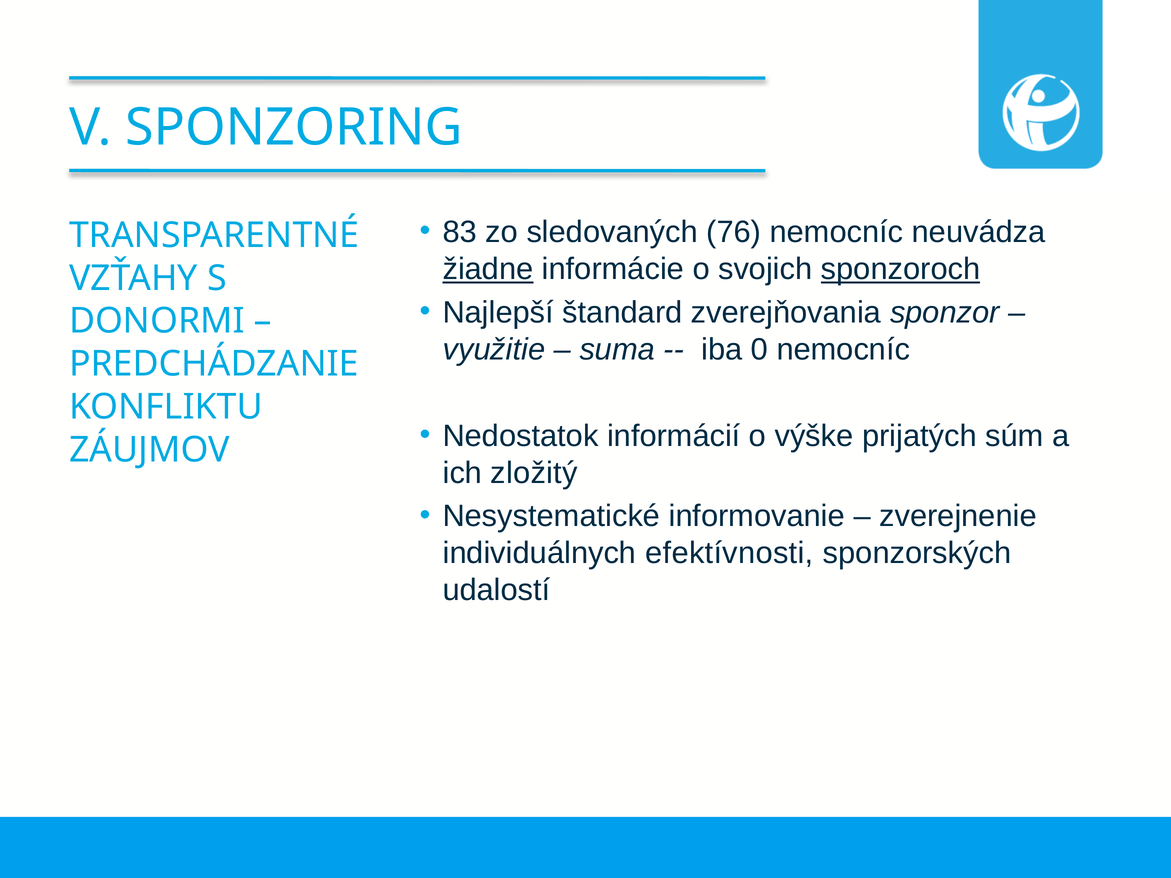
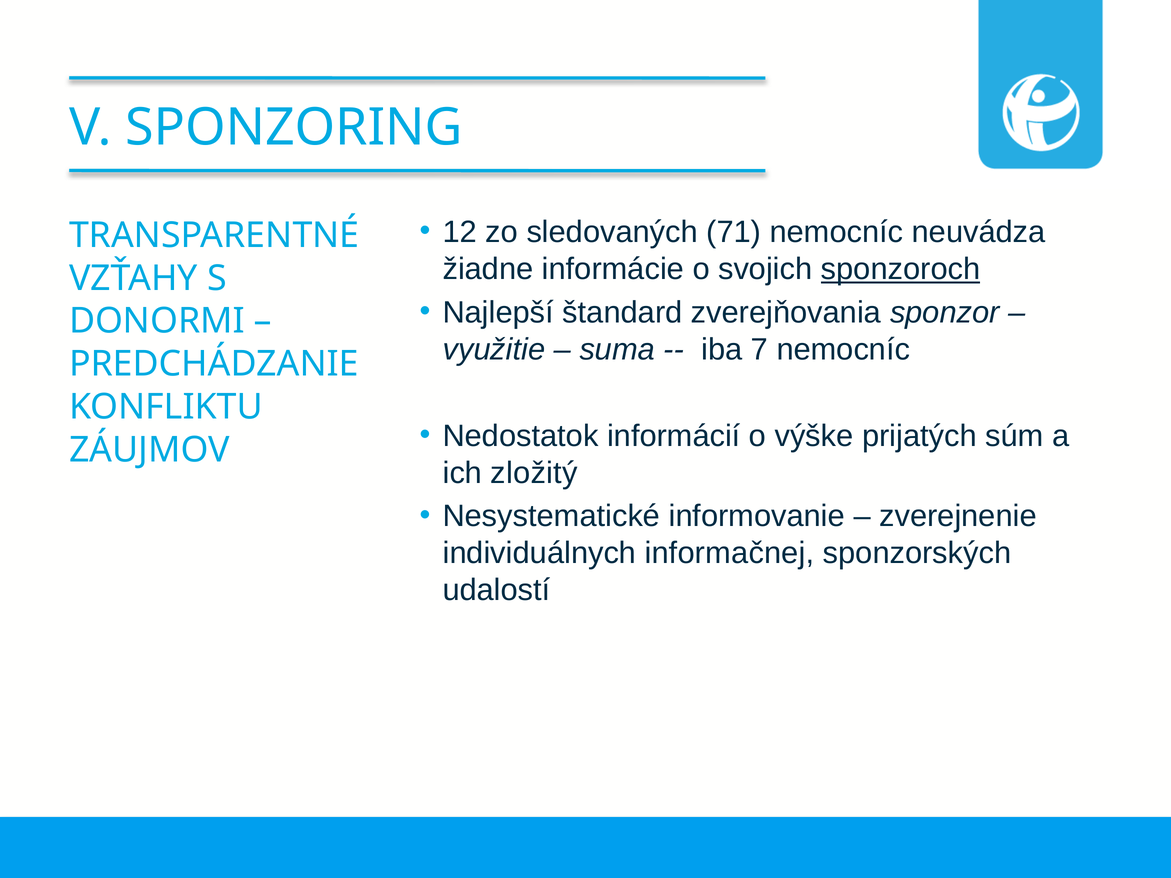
83: 83 -> 12
76: 76 -> 71
žiadne underline: present -> none
0: 0 -> 7
efektívnosti: efektívnosti -> informačnej
